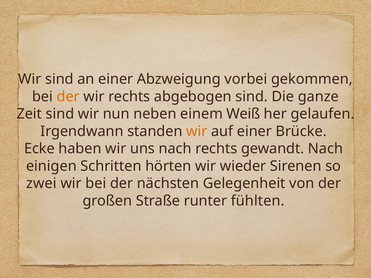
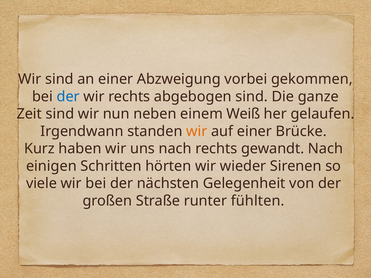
der at (68, 97) colour: orange -> blue
Ecke: Ecke -> Kurz
zwei: zwei -> viele
